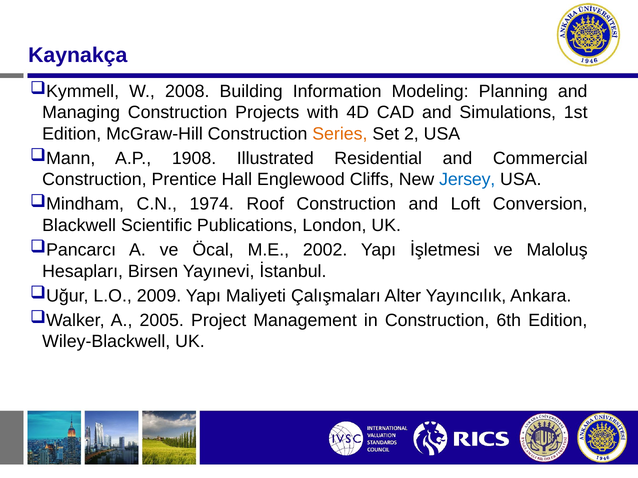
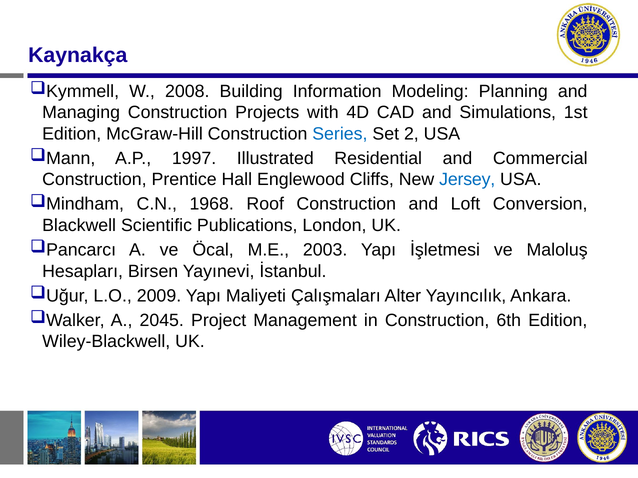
Series colour: orange -> blue
1908: 1908 -> 1997
1974: 1974 -> 1968
2002: 2002 -> 2003
2005: 2005 -> 2045
